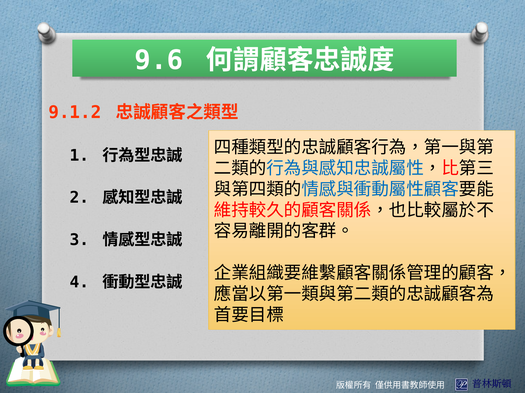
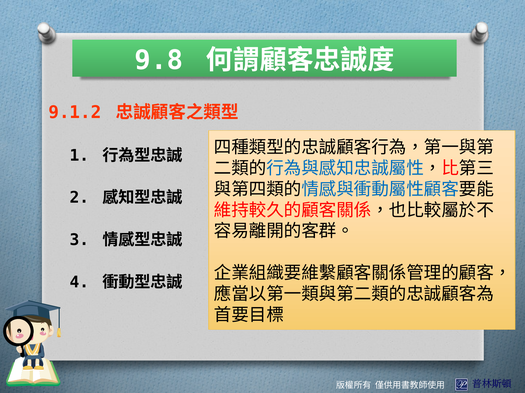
9.6: 9.6 -> 9.8
